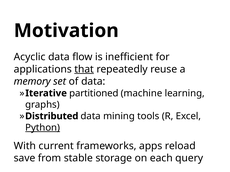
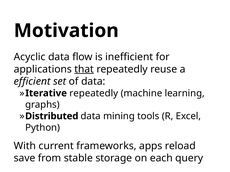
memory: memory -> efficient
Iterative partitioned: partitioned -> repeatedly
Python underline: present -> none
